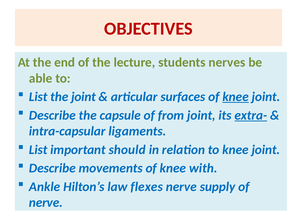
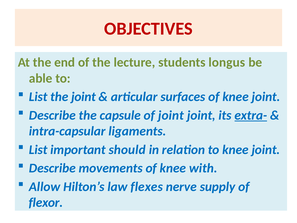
nerves: nerves -> longus
knee at (236, 97) underline: present -> none
of from: from -> joint
Ankle: Ankle -> Allow
nerve at (46, 202): nerve -> flexor
